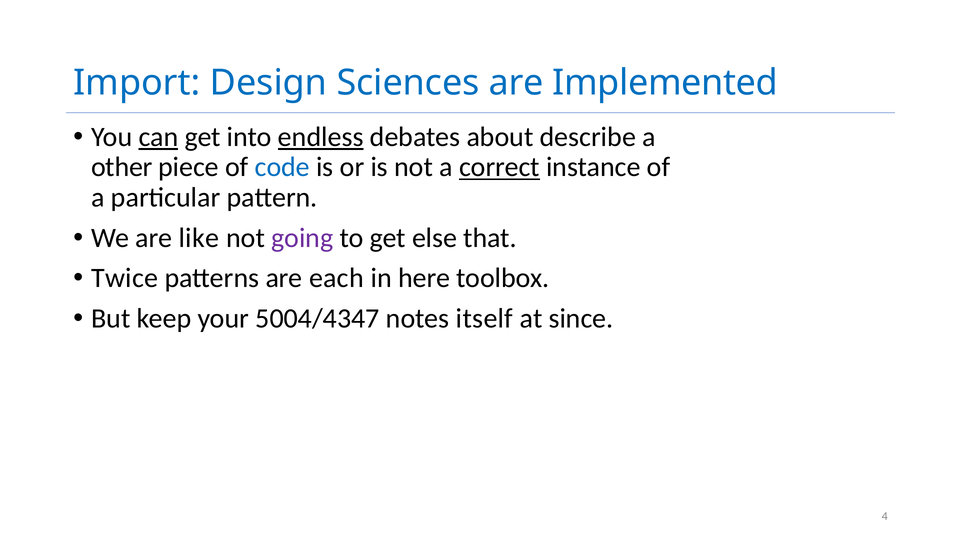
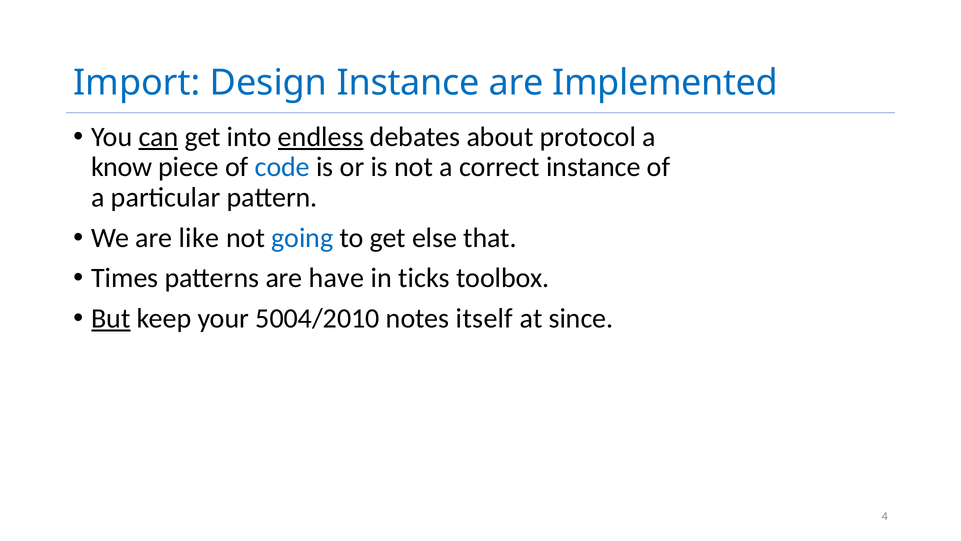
Design Sciences: Sciences -> Instance
describe: describe -> protocol
other: other -> know
correct underline: present -> none
going colour: purple -> blue
Twice: Twice -> Times
each: each -> have
here: here -> ticks
But underline: none -> present
5004/4347: 5004/4347 -> 5004/2010
